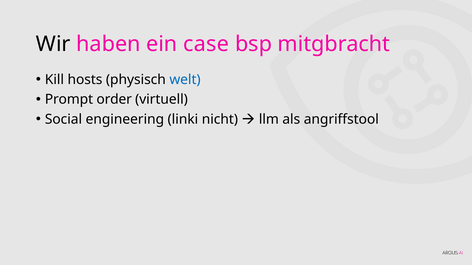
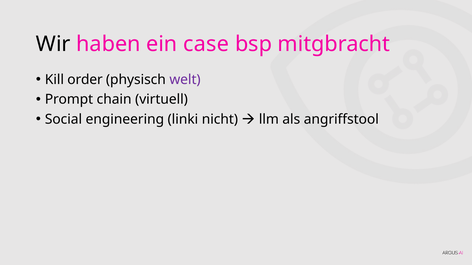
hosts: hosts -> order
welt colour: blue -> purple
order: order -> chain
